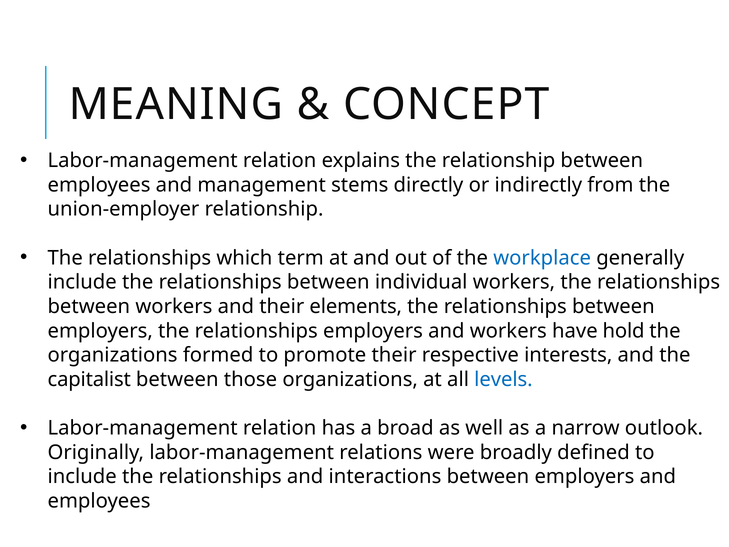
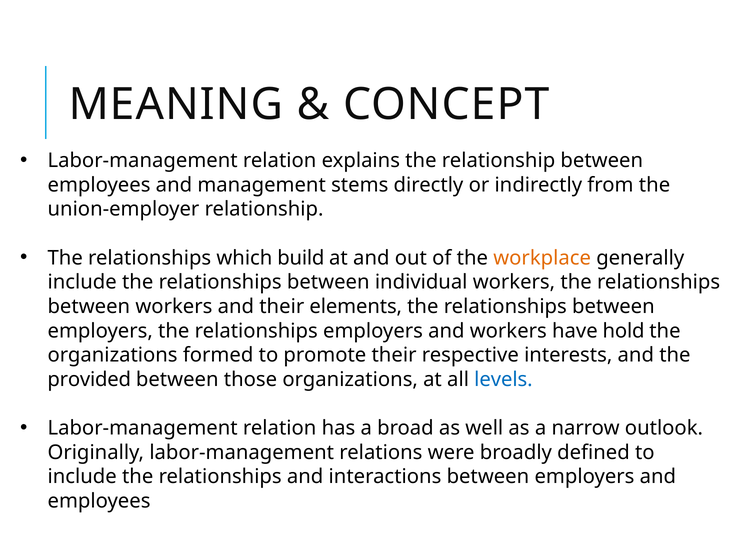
term: term -> build
workplace colour: blue -> orange
capitalist: capitalist -> provided
